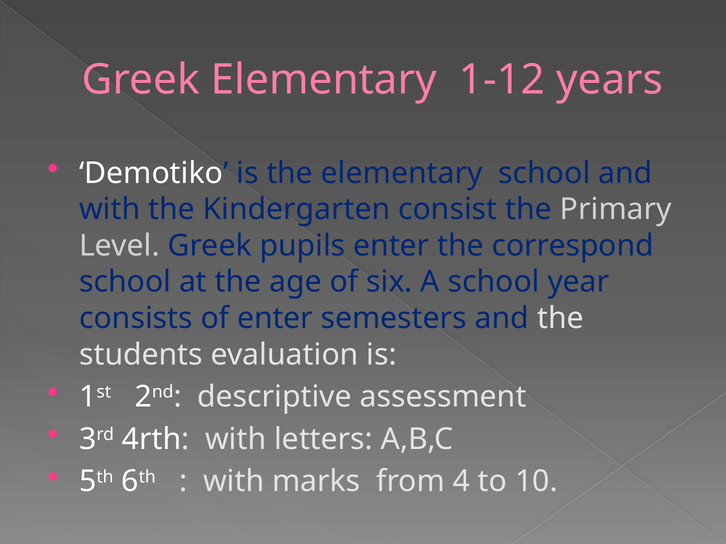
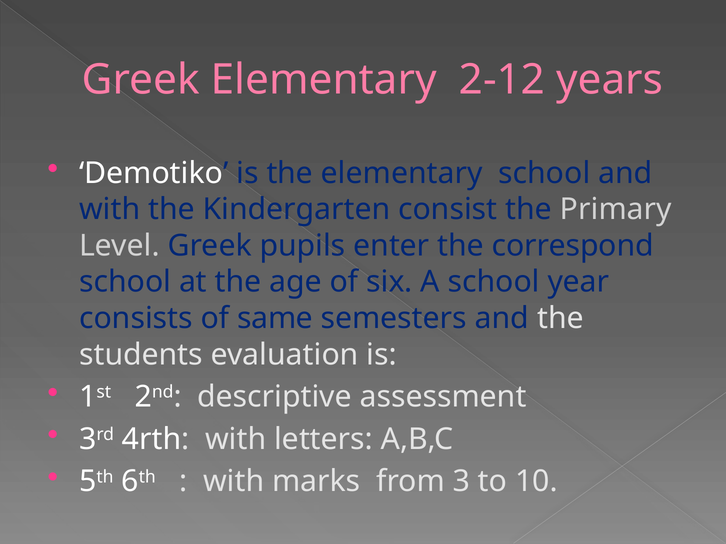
1-12: 1-12 -> 2-12
of enter: enter -> same
4: 4 -> 3
